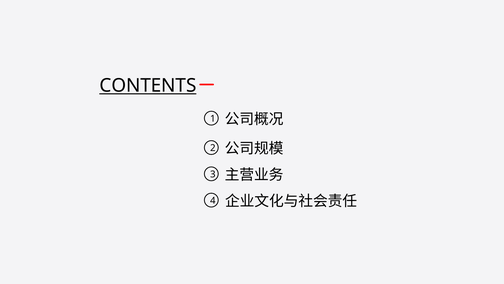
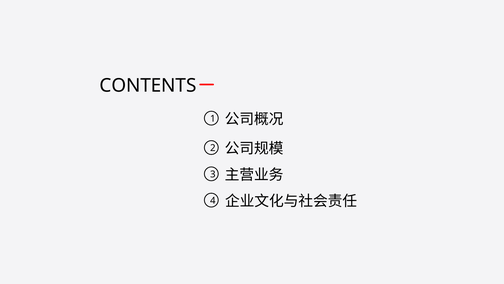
CONTENTS underline: present -> none
